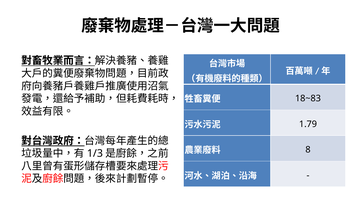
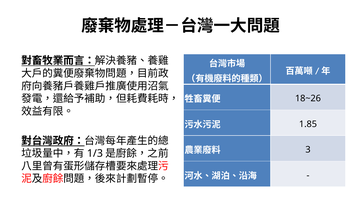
18~83: 18~83 -> 18~26
1.79: 1.79 -> 1.85
8: 8 -> 3
